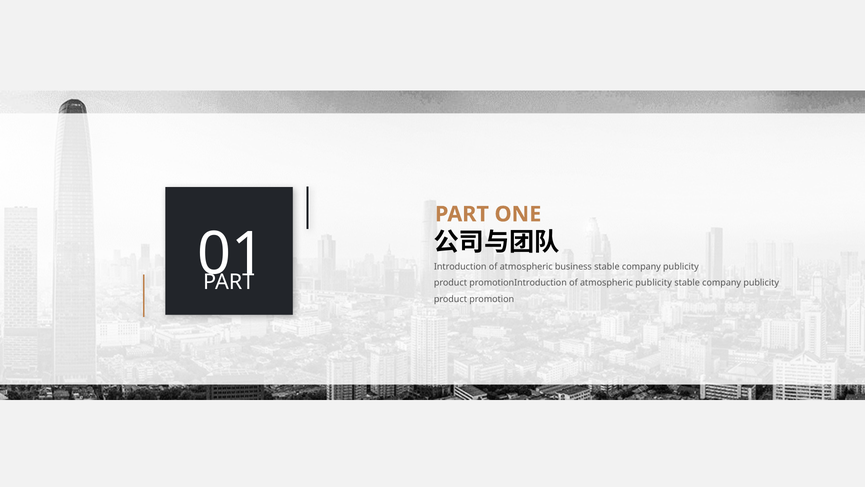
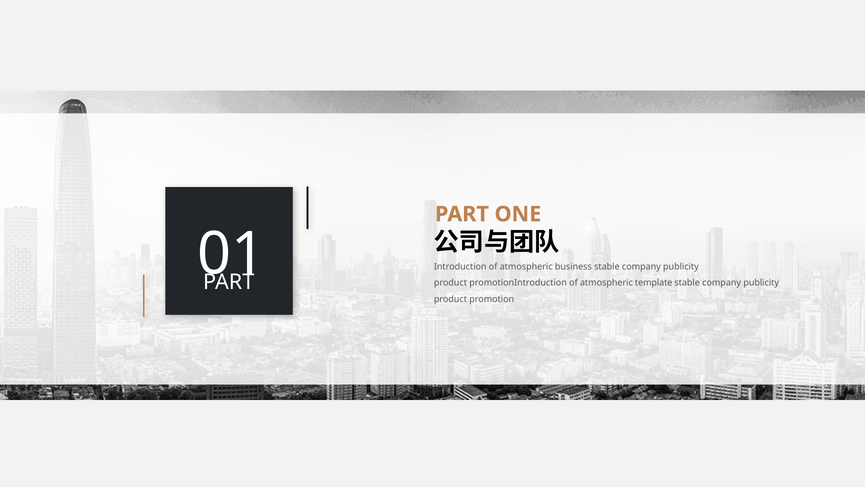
atmospheric publicity: publicity -> template
